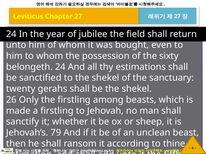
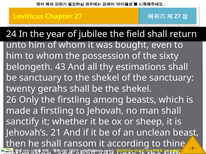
belongeth 24: 24 -> 43
be sanctified: sanctified -> sanctuary
79: 79 -> 21
